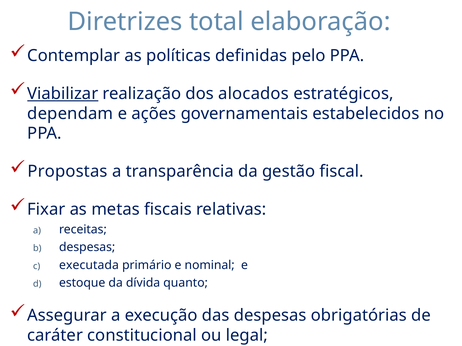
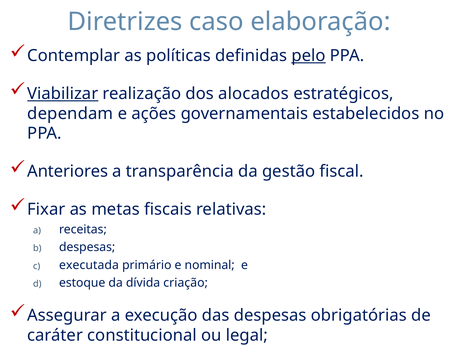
total: total -> caso
pelo underline: none -> present
Propostas: Propostas -> Anteriores
quanto: quanto -> criação
